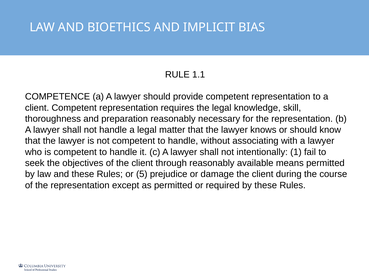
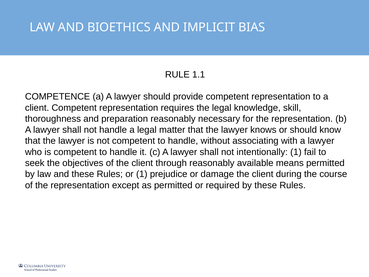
or 5: 5 -> 1
